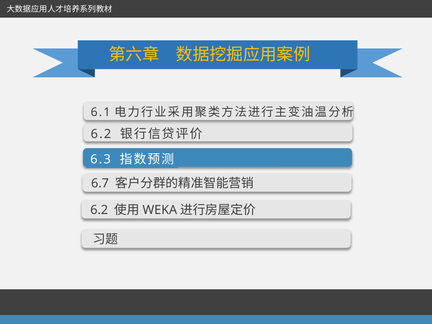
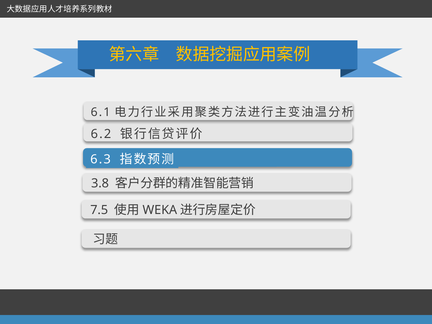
6.7: 6.7 -> 3.8
6.2 at (99, 210): 6.2 -> 7.5
